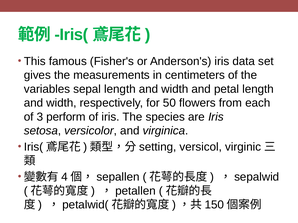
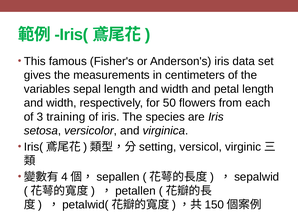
perform: perform -> training
